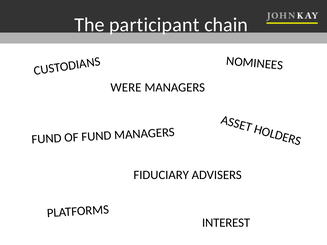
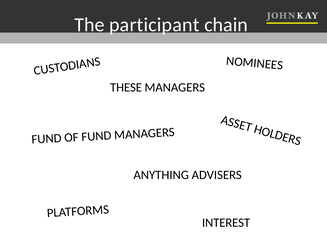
WERE: WERE -> THESE
FIDUCIARY: FIDUCIARY -> ANYTHING
